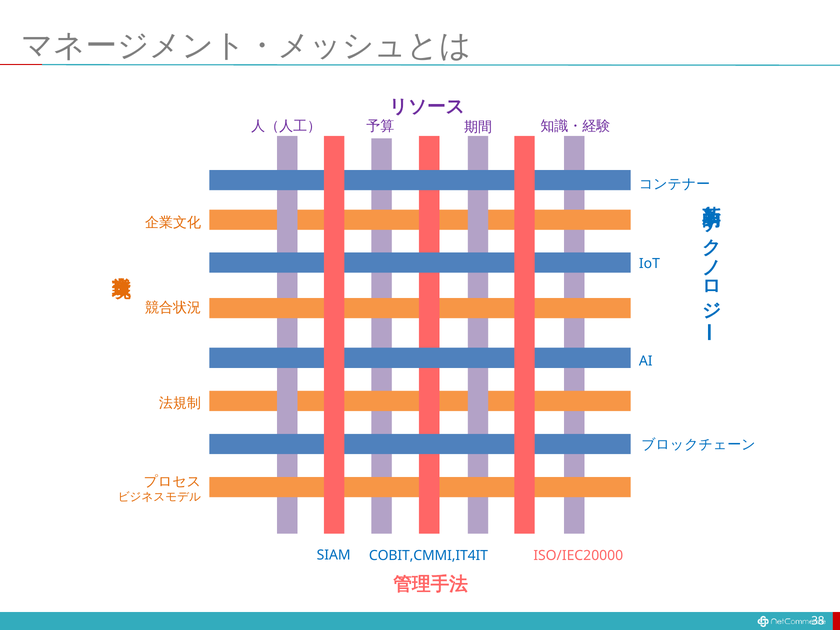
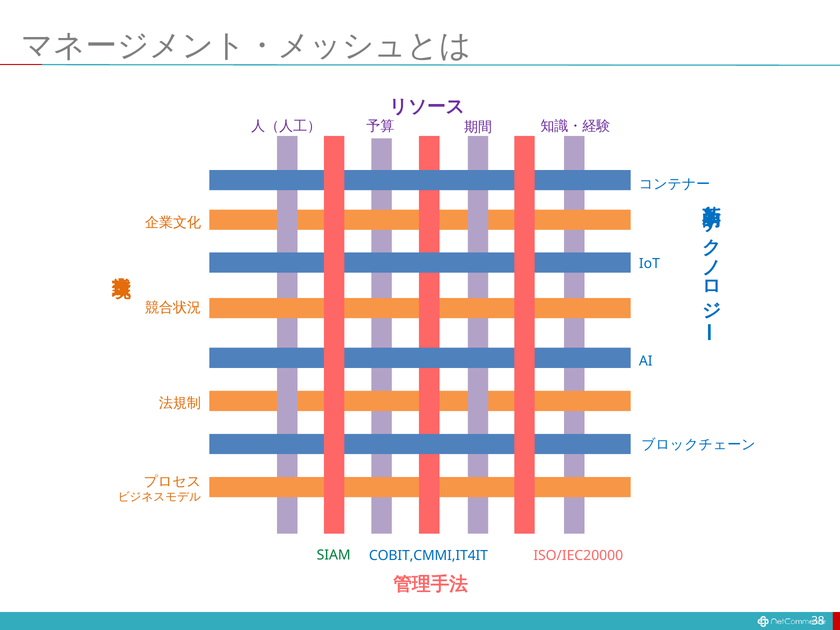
SIAM colour: blue -> green
